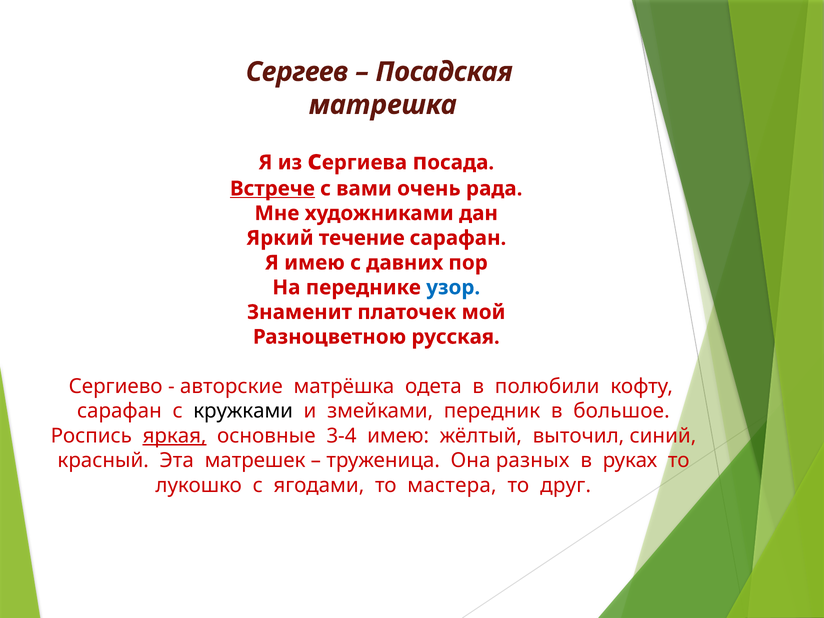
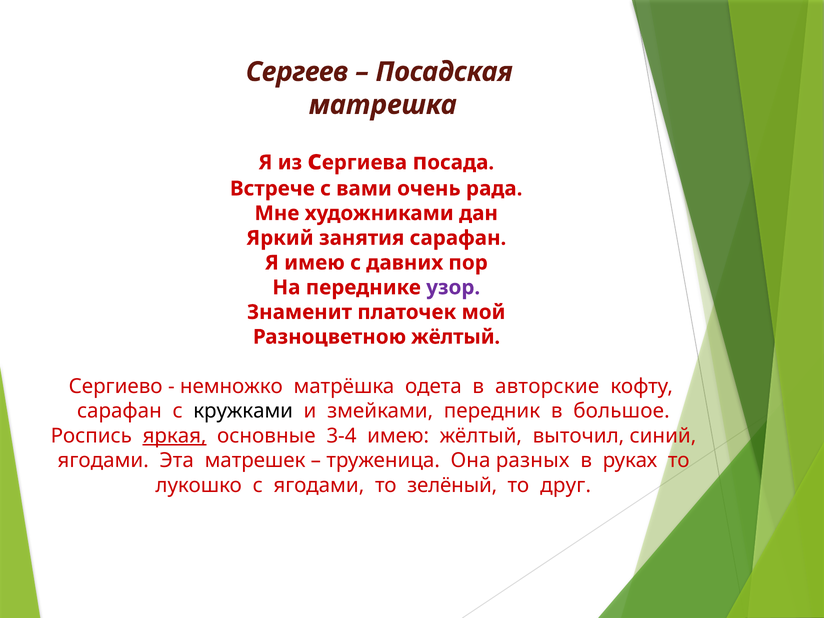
Встрече underline: present -> none
течение: течение -> занятия
узор colour: blue -> purple
Разноцветною русская: русская -> жёлтый
авторские: авторские -> немножко
полюбили: полюбили -> авторские
красный at (103, 461): красный -> ягодами
мастера: мастера -> зелёный
